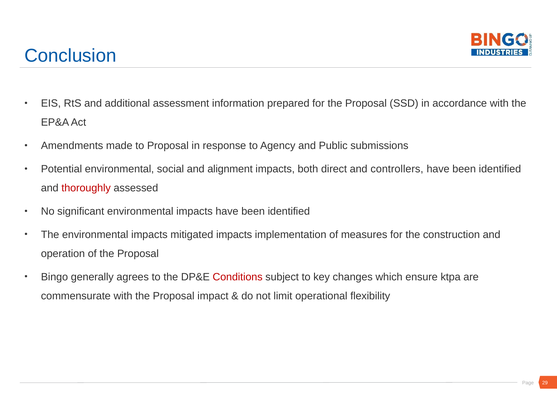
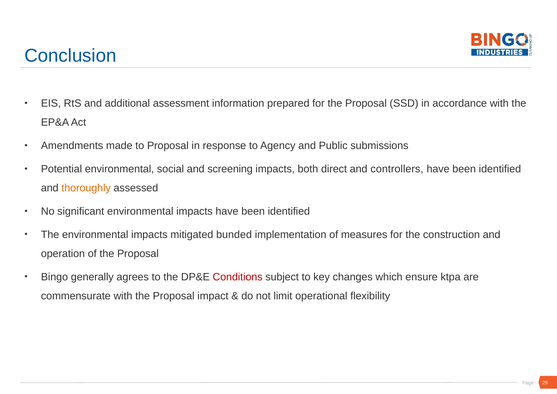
alignment: alignment -> screening
thoroughly colour: red -> orange
mitigated impacts: impacts -> bunded
